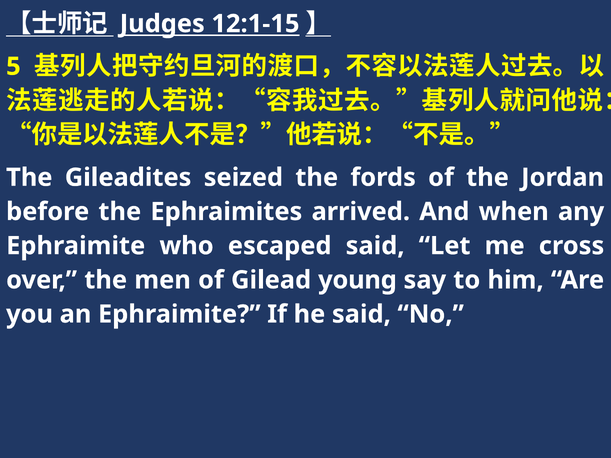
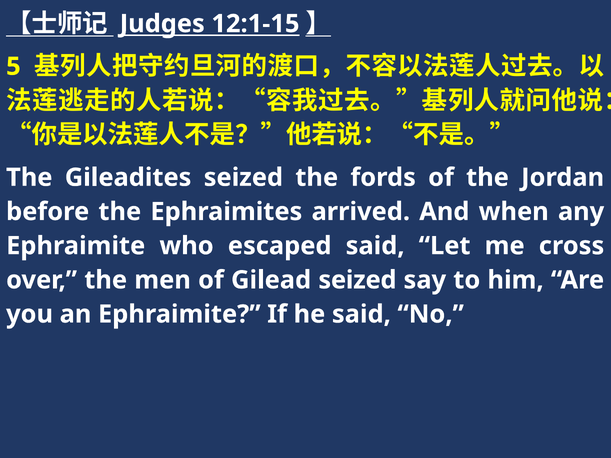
Gilead young: young -> seized
